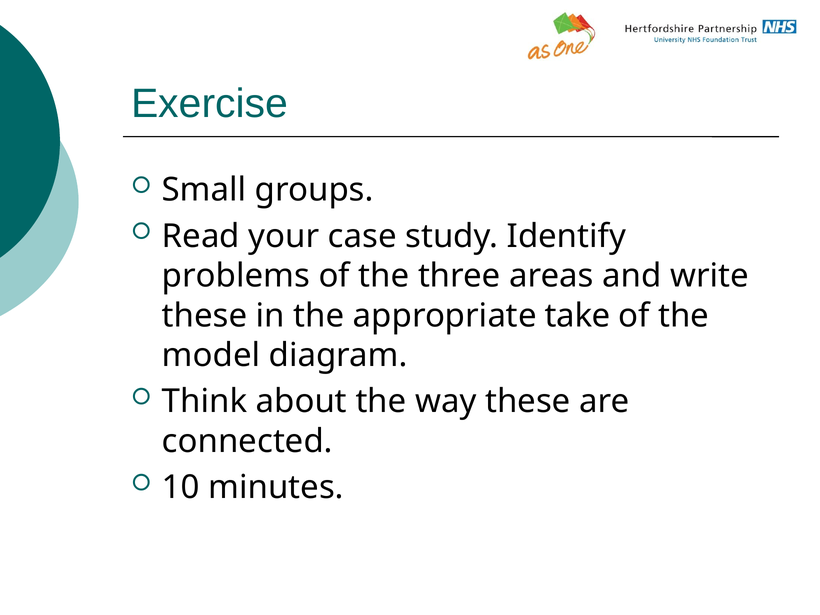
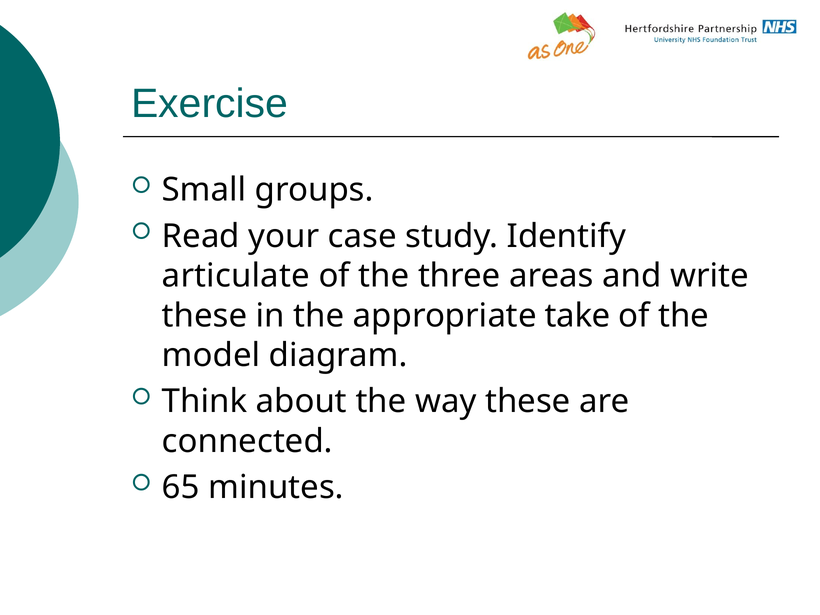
problems: problems -> articulate
10: 10 -> 65
